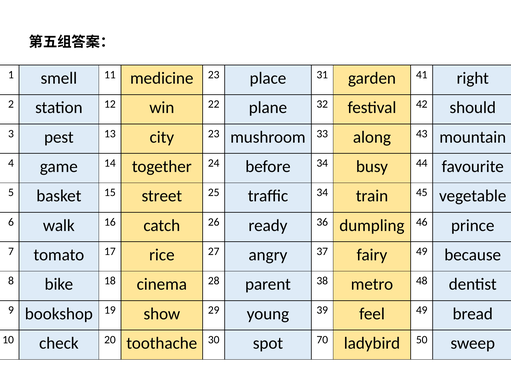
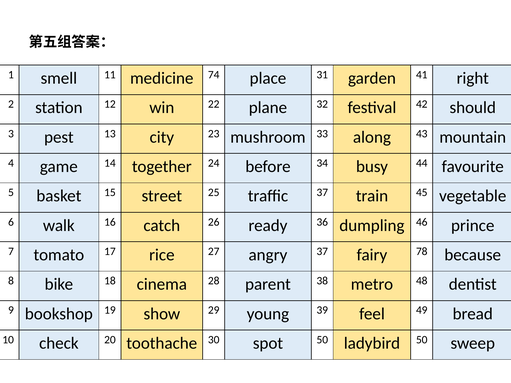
medicine 23: 23 -> 74
traffic 34: 34 -> 37
fairy 49: 49 -> 78
spot 70: 70 -> 50
